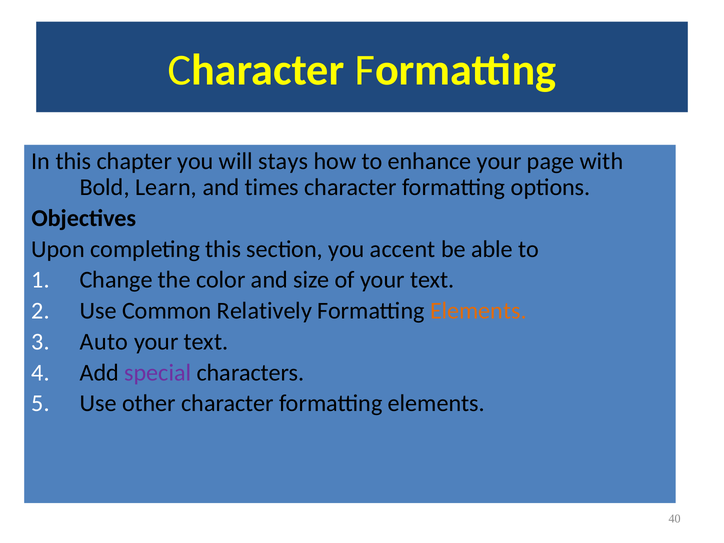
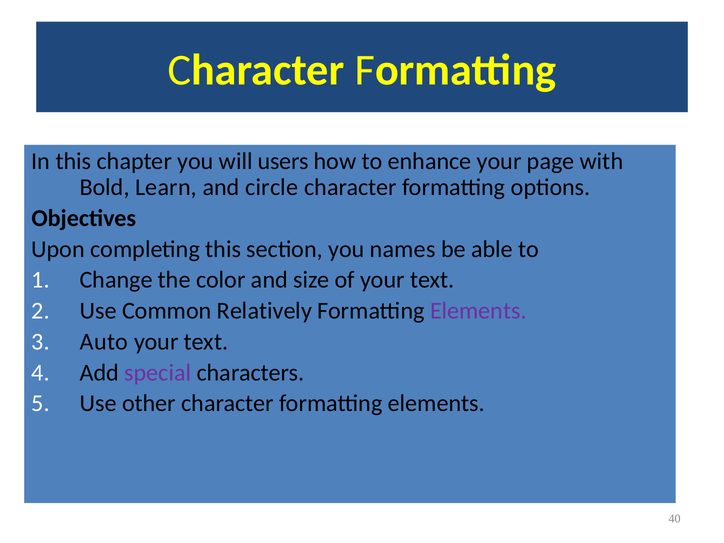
stays: stays -> users
times: times -> circle
accent: accent -> names
Elements at (478, 311) colour: orange -> purple
